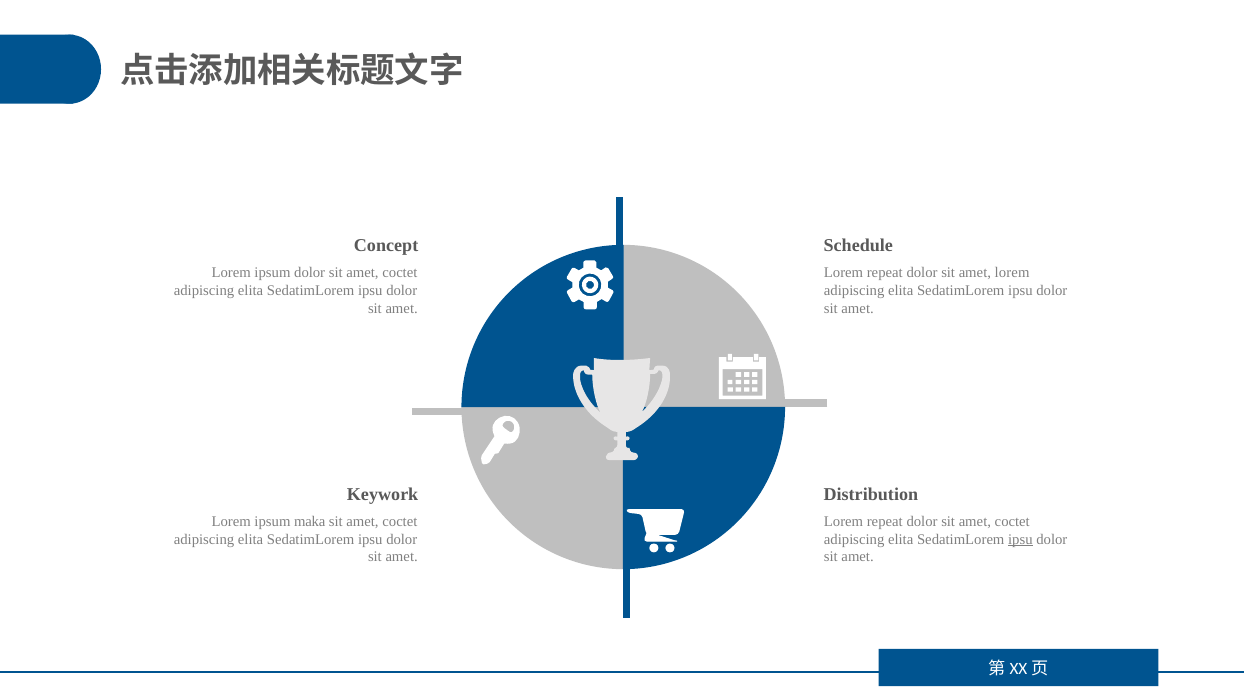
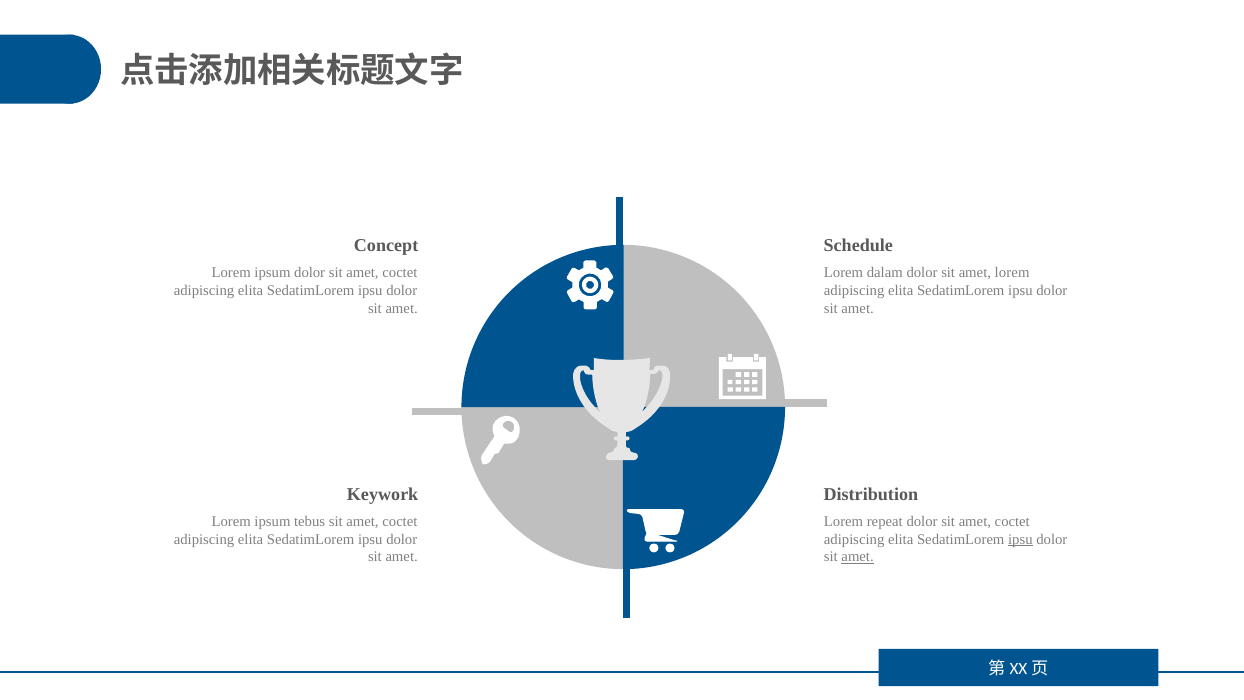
repeat at (885, 273): repeat -> dalam
maka: maka -> tebus
amet at (858, 557) underline: none -> present
